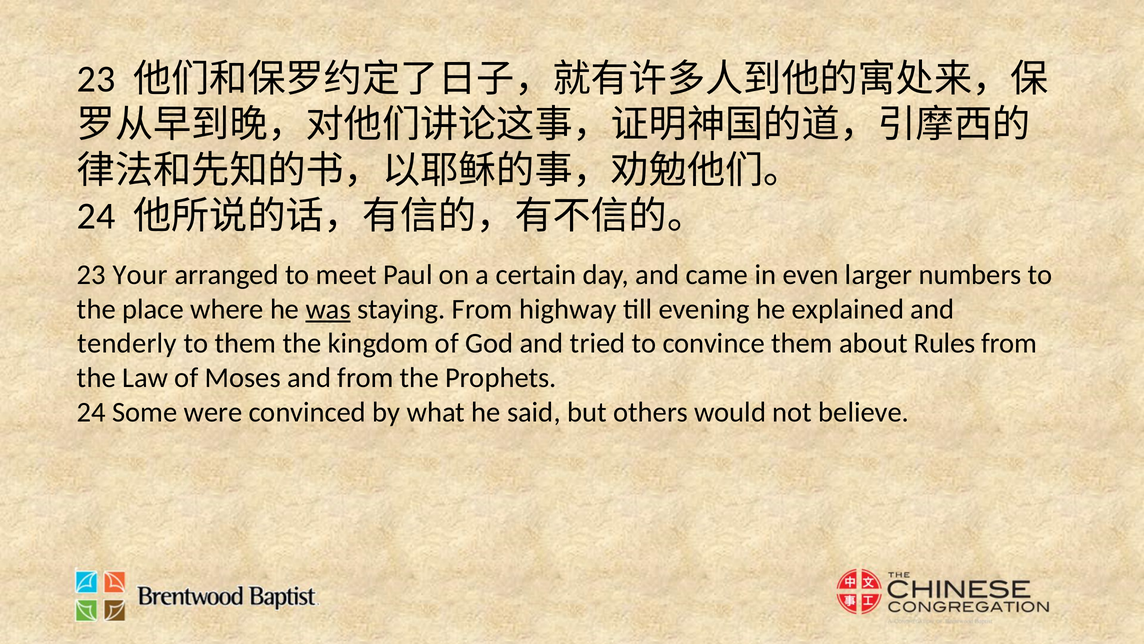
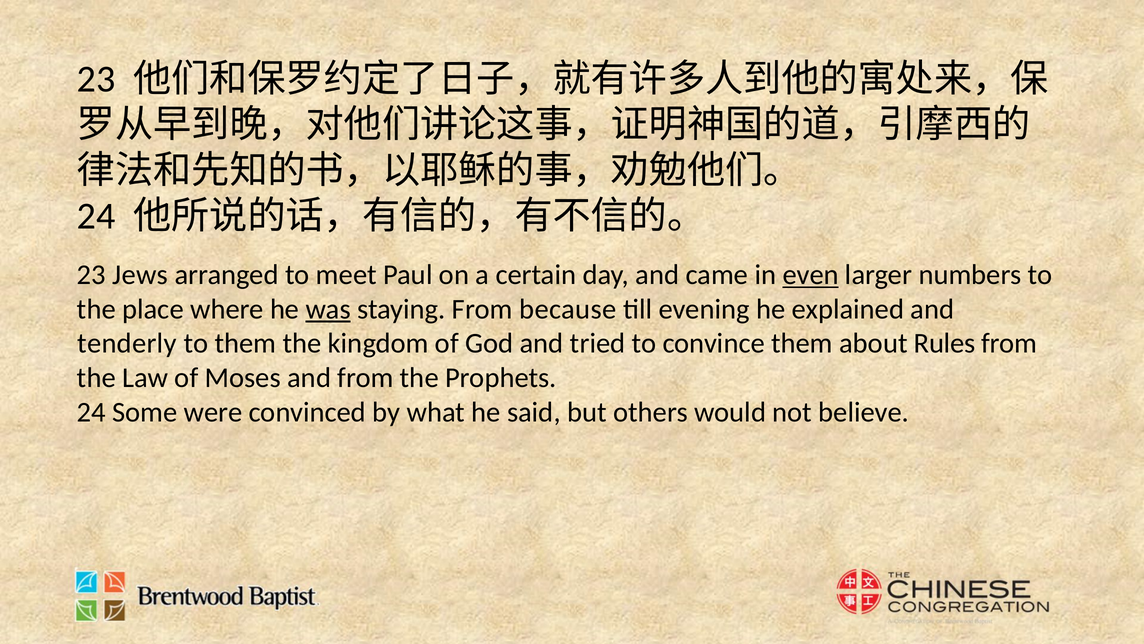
Your: Your -> Jews
even underline: none -> present
highway: highway -> because
